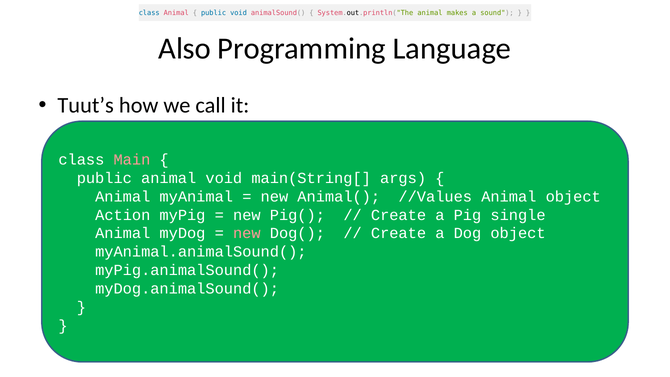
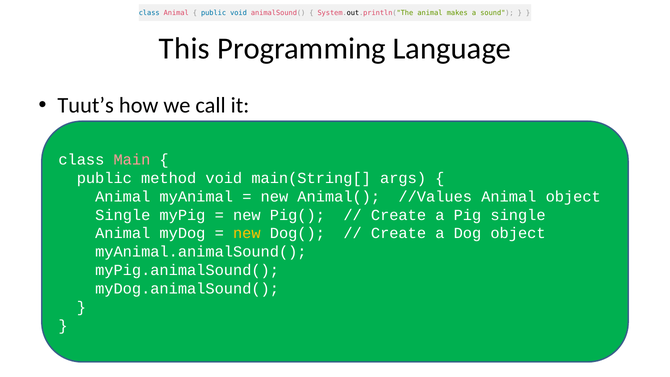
Also: Also -> This
public animal: animal -> method
Action at (123, 215): Action -> Single
new at (247, 233) colour: pink -> yellow
